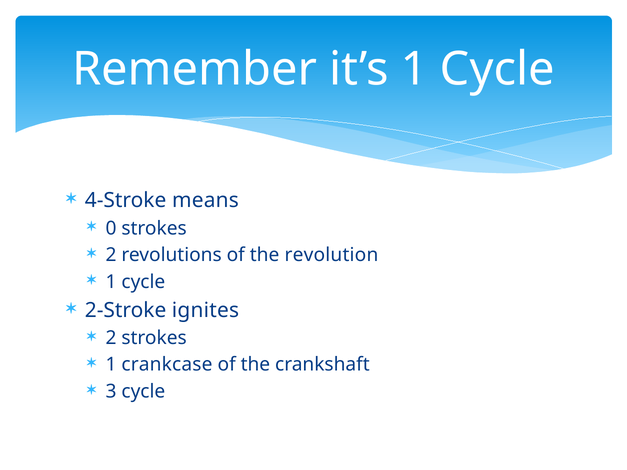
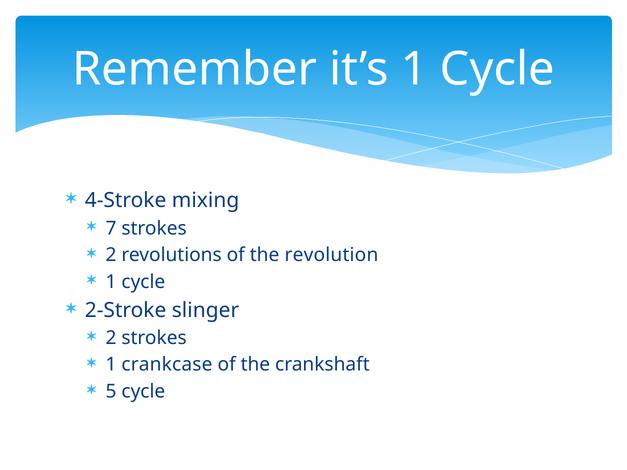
means: means -> mixing
0: 0 -> 7
ignites: ignites -> slinger
3: 3 -> 5
